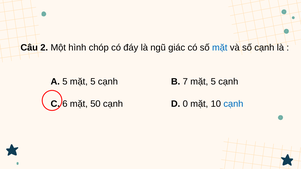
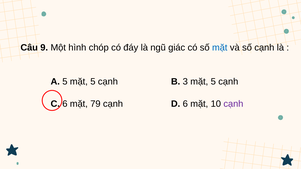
2: 2 -> 9
7: 7 -> 3
50: 50 -> 79
D 0: 0 -> 6
cạnh at (233, 104) colour: blue -> purple
